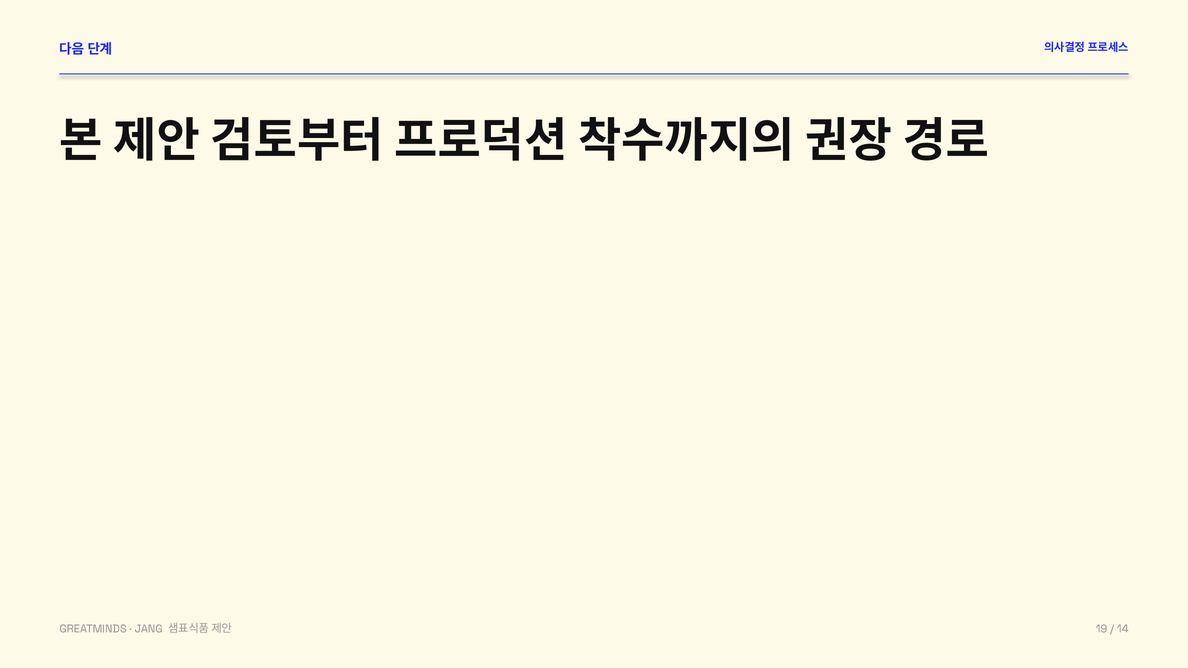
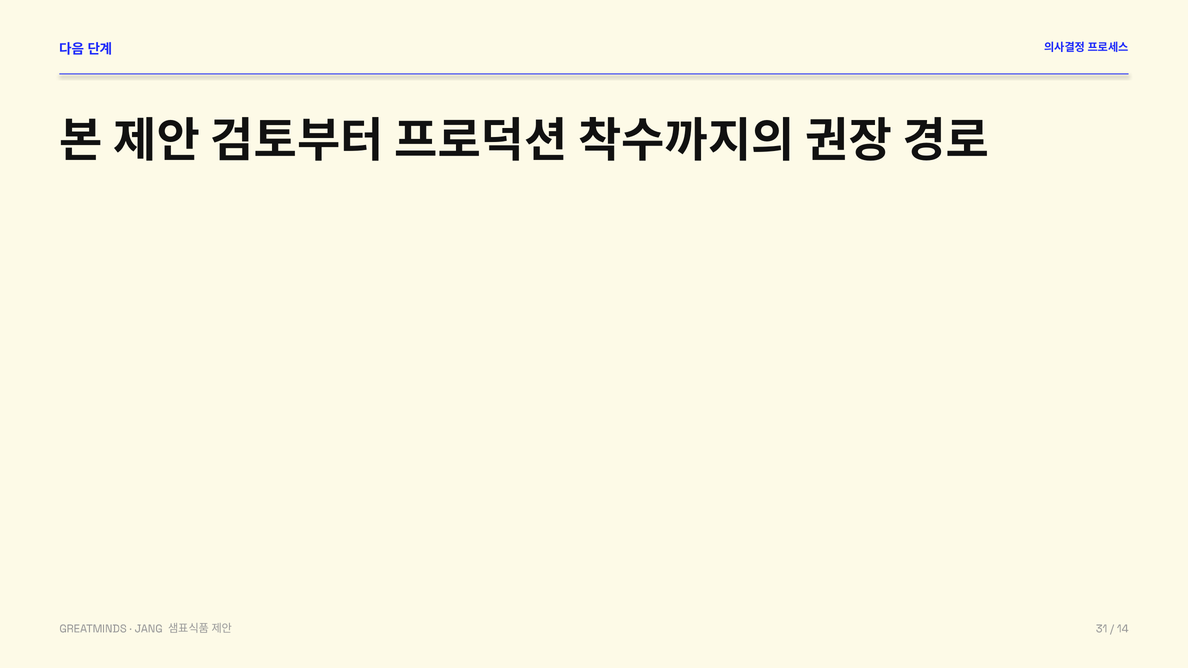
19: 19 -> 31
